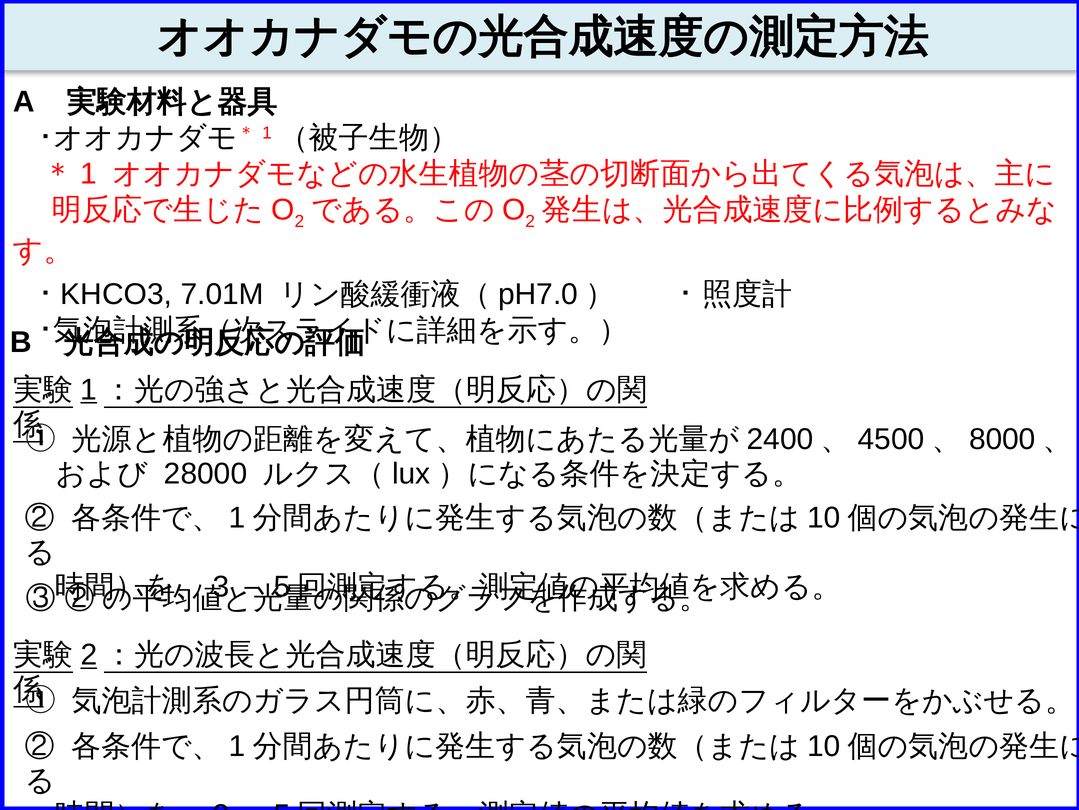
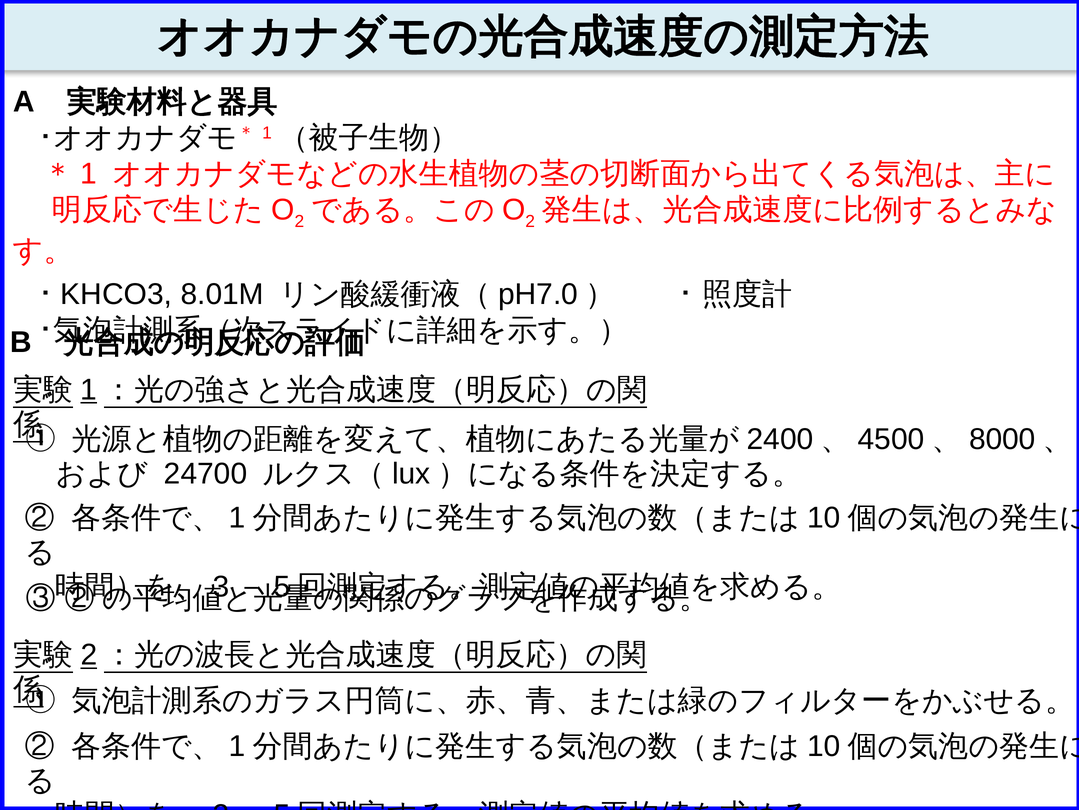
7.01M: 7.01M -> 8.01M
28000: 28000 -> 24700
